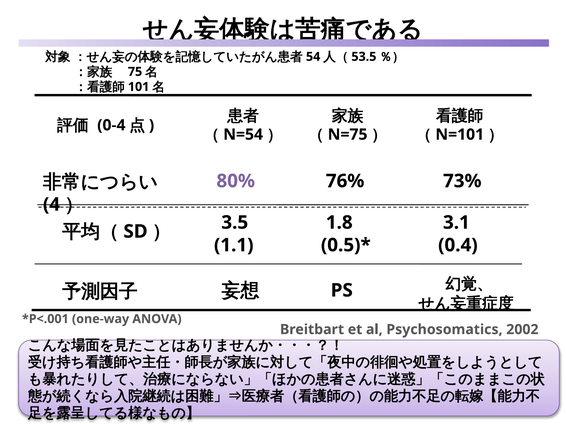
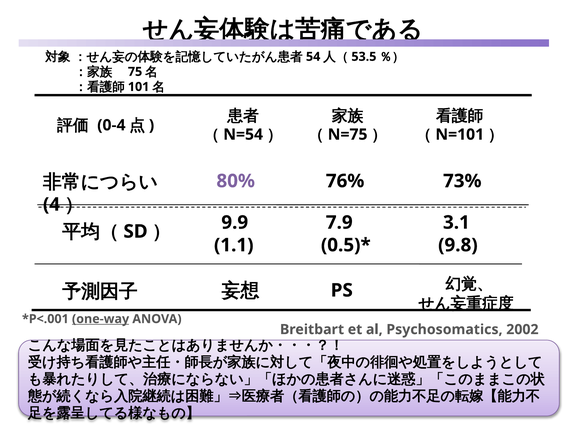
3.5: 3.5 -> 9.9
1.8: 1.8 -> 7.9
0.4: 0.4 -> 9.8
one-way underline: none -> present
